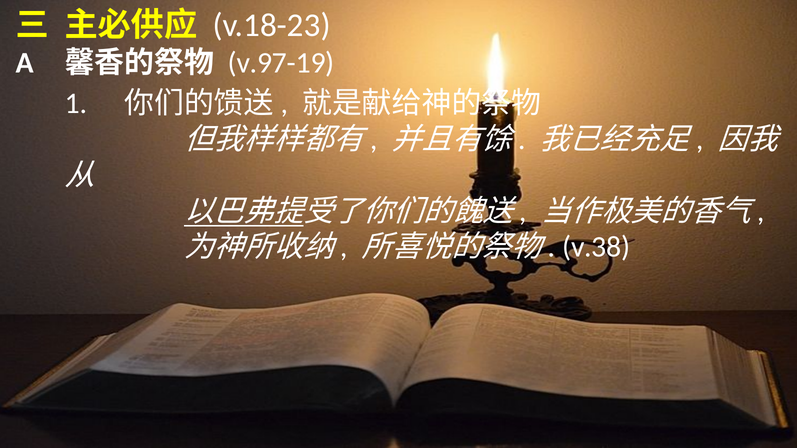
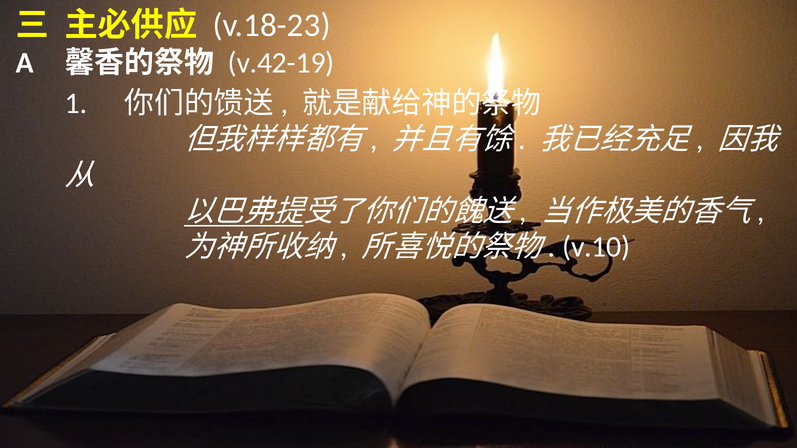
v.97-19: v.97-19 -> v.42-19
v.38: v.38 -> v.10
